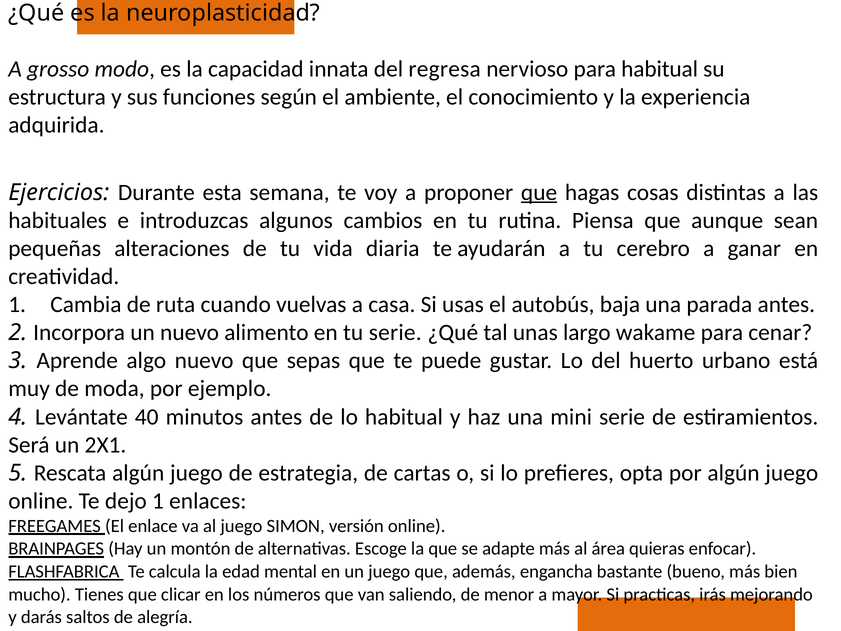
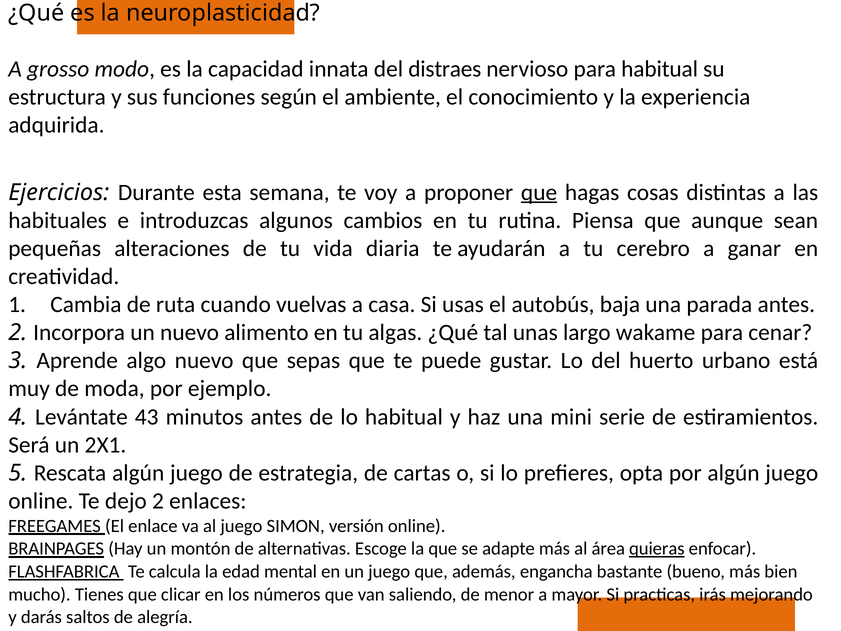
regresa: regresa -> distraes
tu serie: serie -> algas
40: 40 -> 43
dejo 1: 1 -> 2
quieras underline: none -> present
